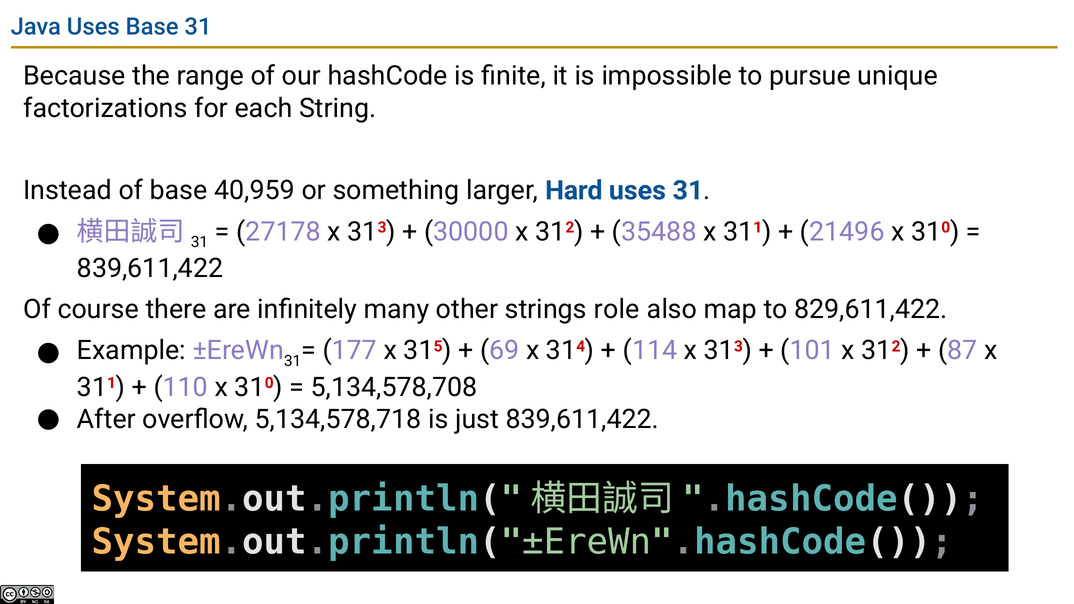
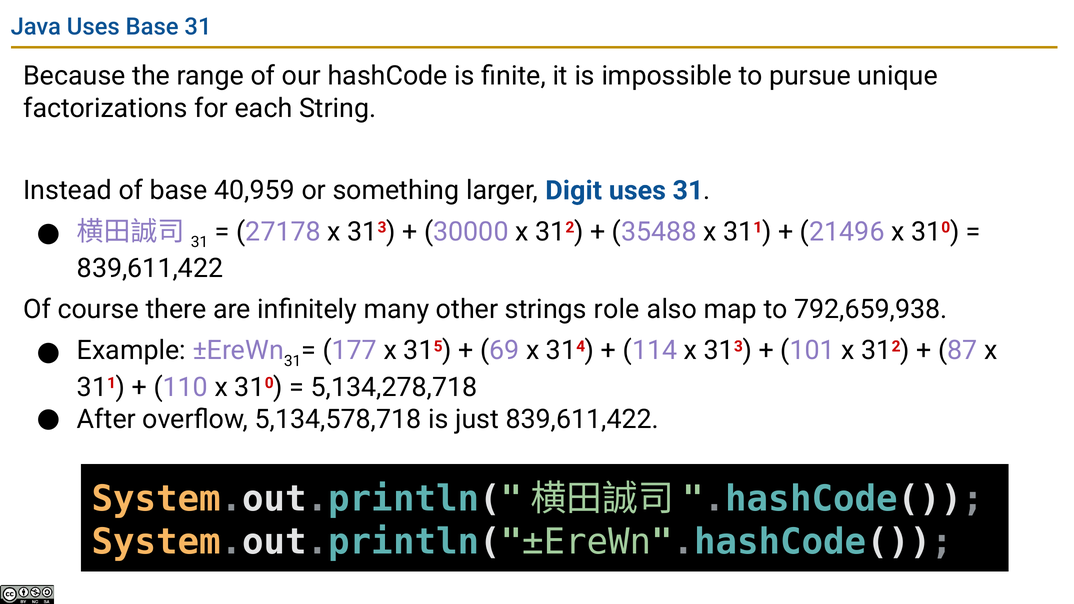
Hard: Hard -> Digit
829,611,422: 829,611,422 -> 792,659,938
5,134,578,708: 5,134,578,708 -> 5,134,278,718
